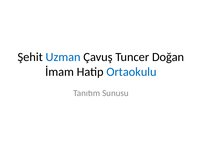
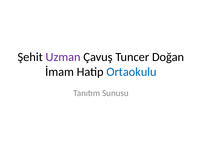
Uzman colour: blue -> purple
